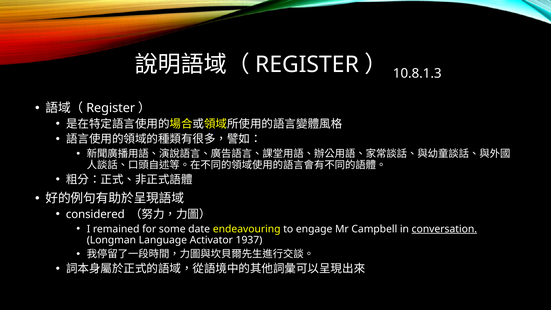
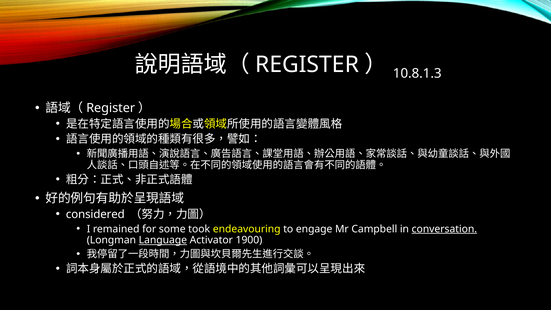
date: date -> took
Language underline: none -> present
1937: 1937 -> 1900
